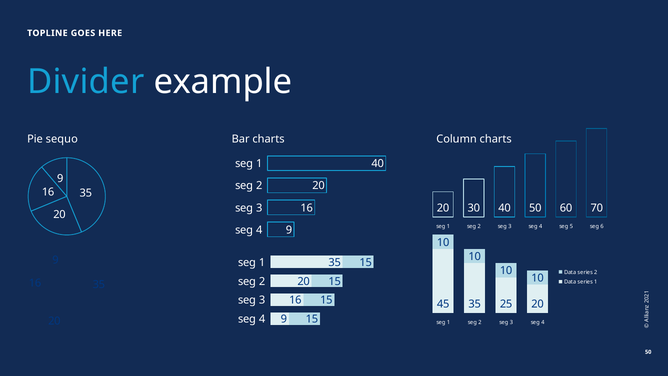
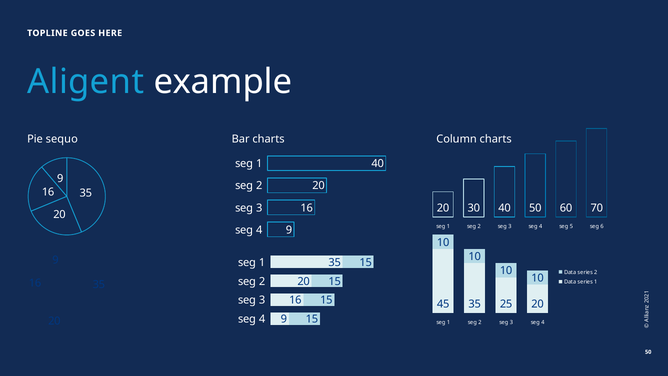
Divider: Divider -> Aligent
